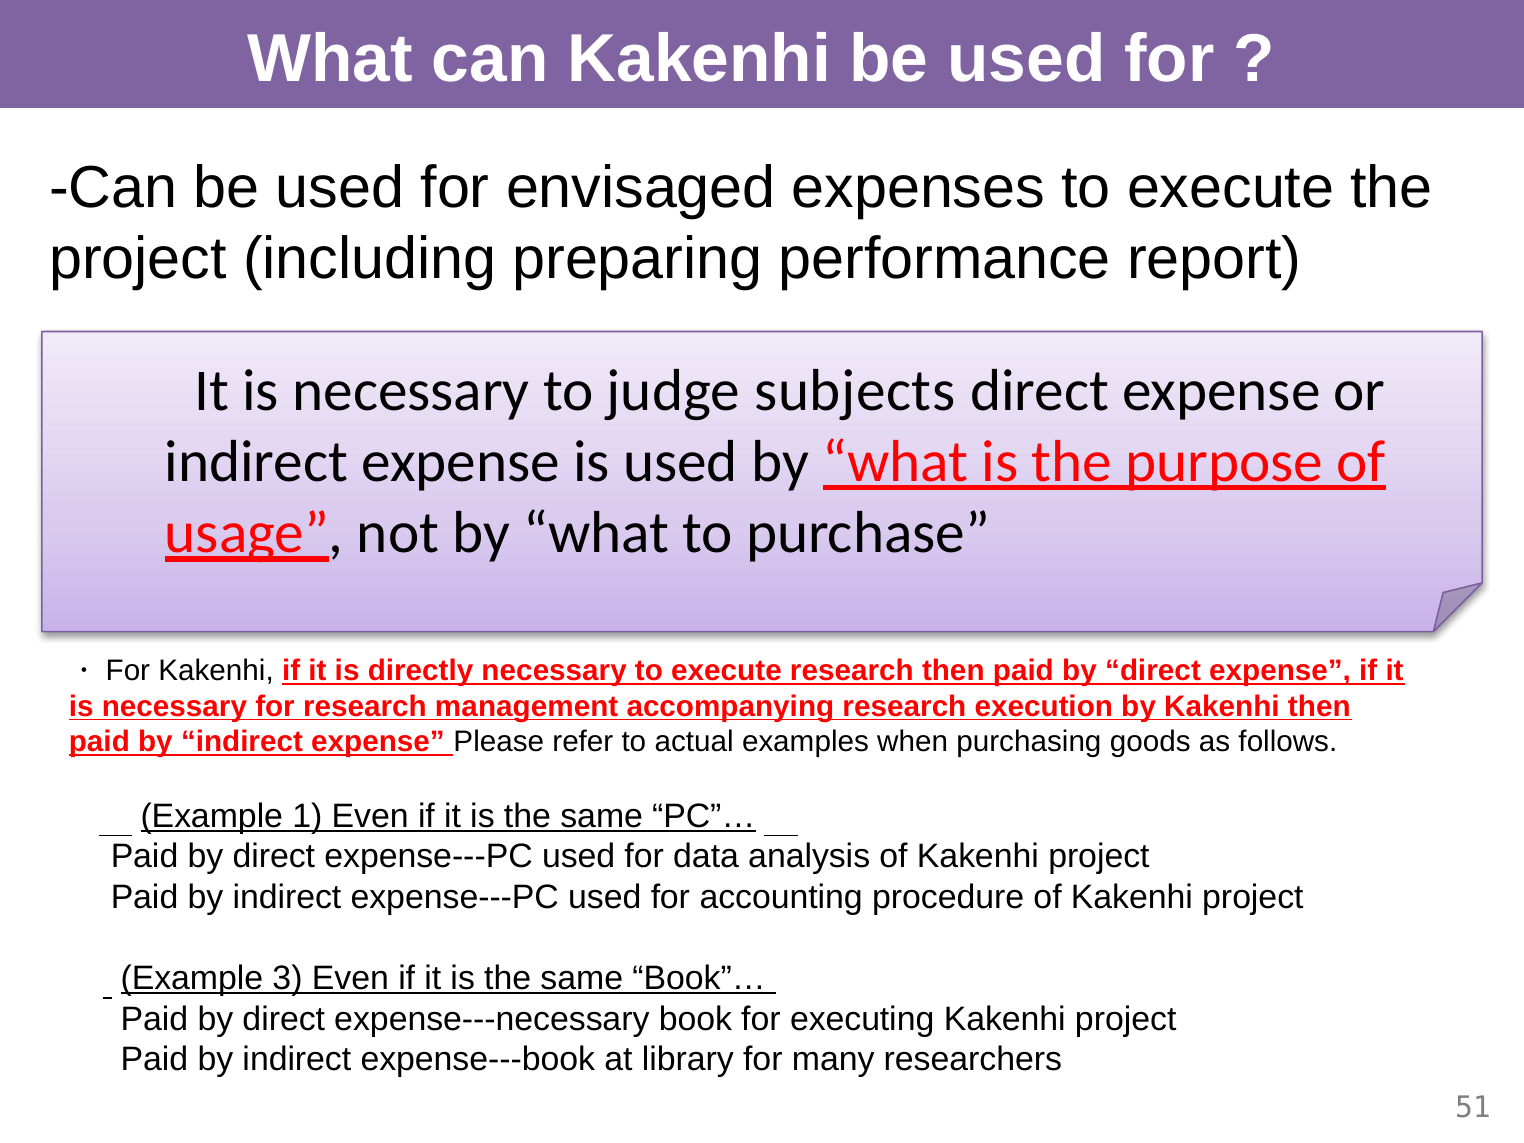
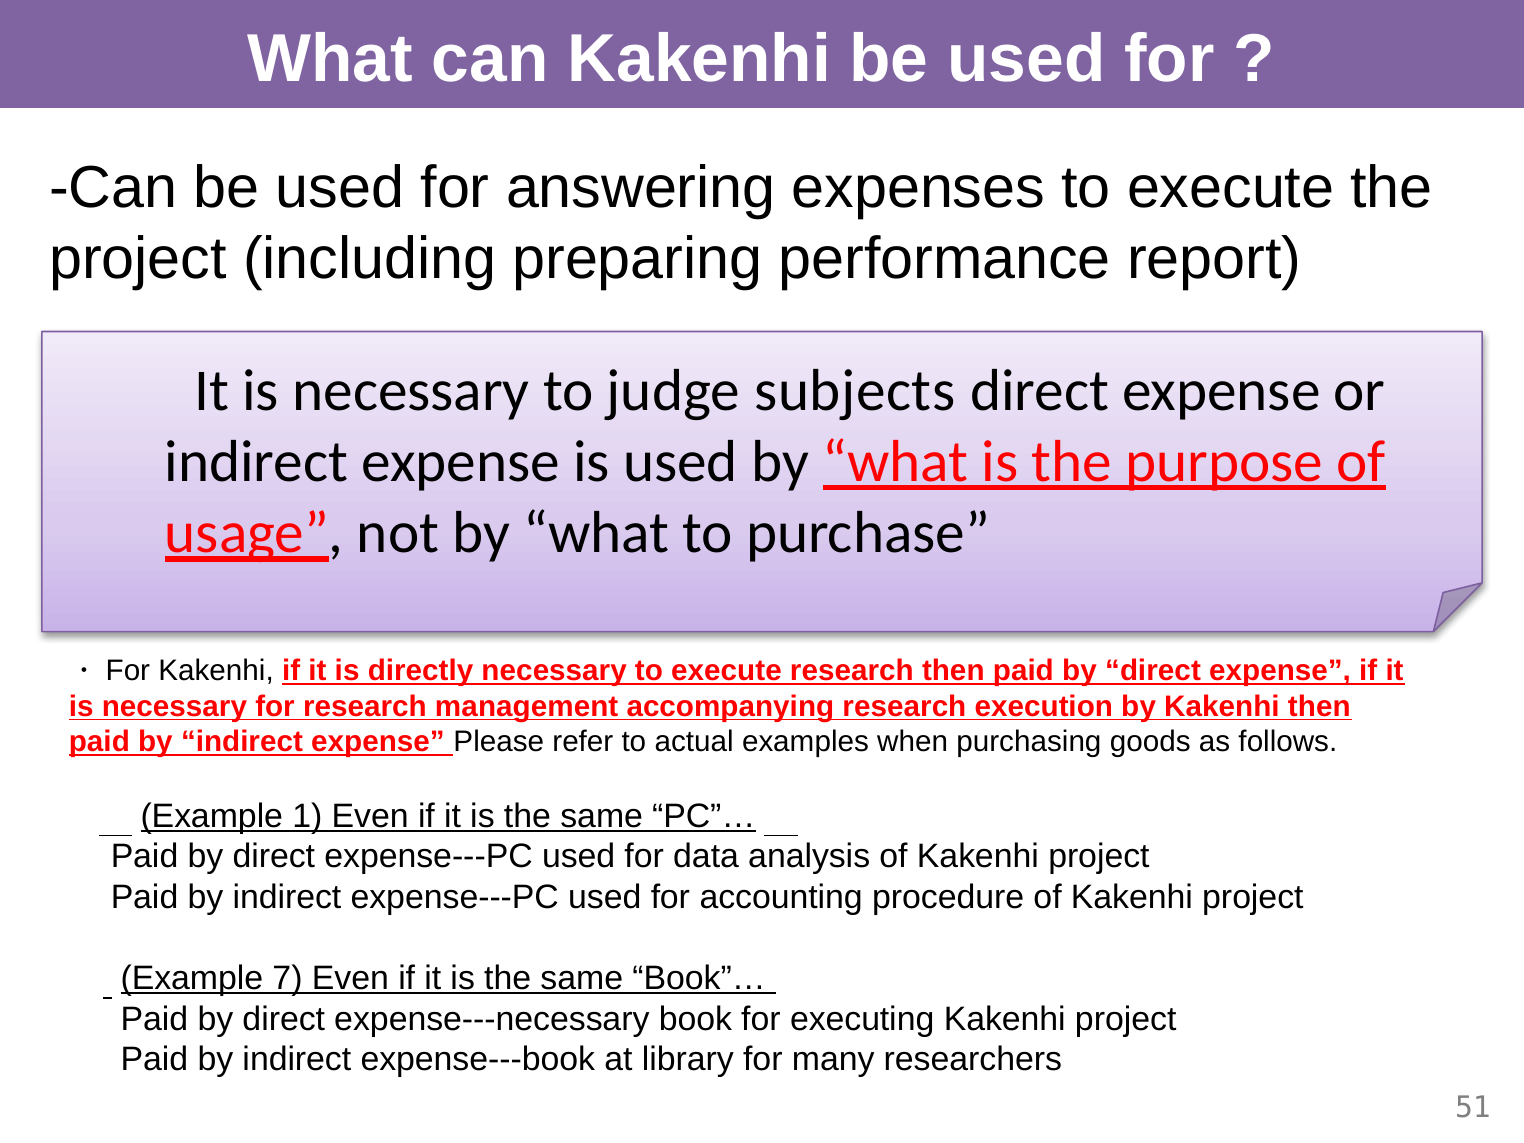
envisaged: envisaged -> answering
3: 3 -> 7
